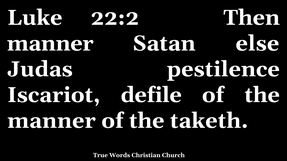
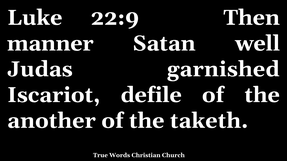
22:2: 22:2 -> 22:9
else: else -> well
pestilence: pestilence -> garnished
manner at (51, 121): manner -> another
